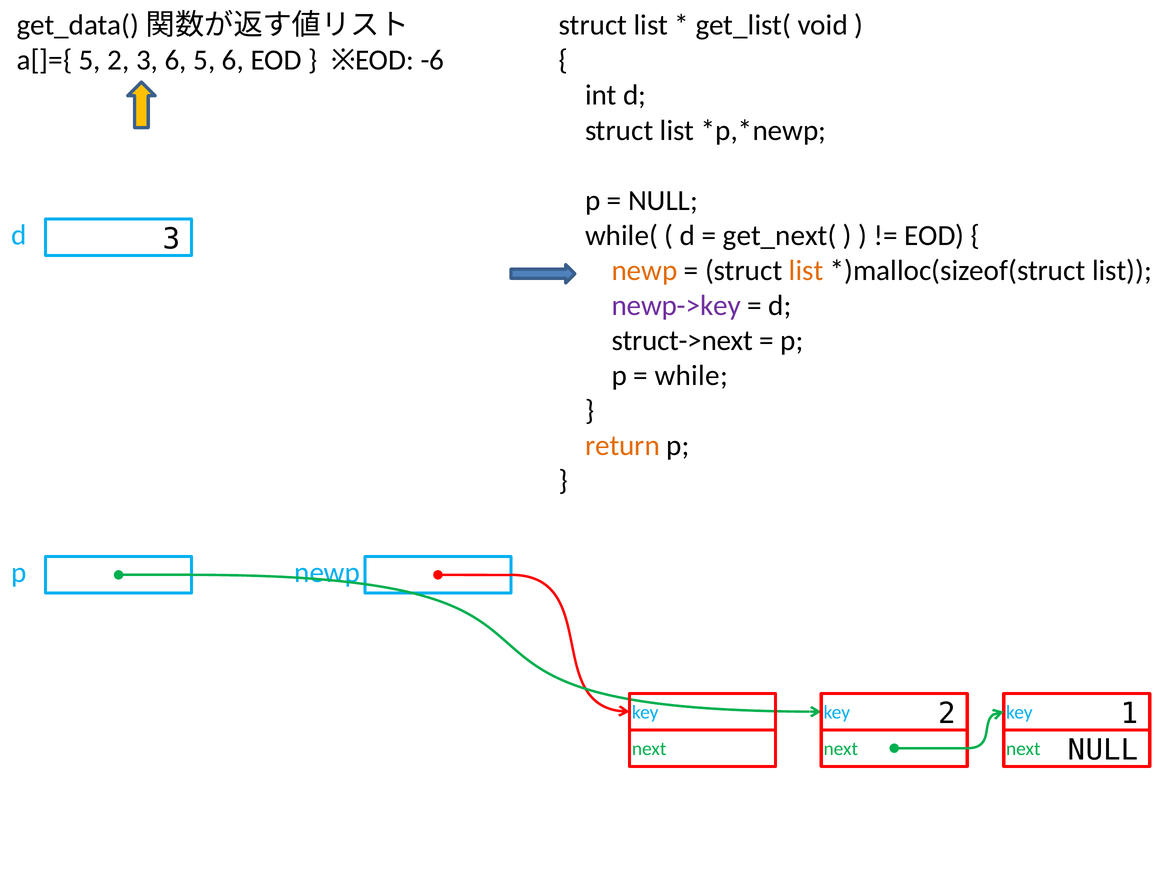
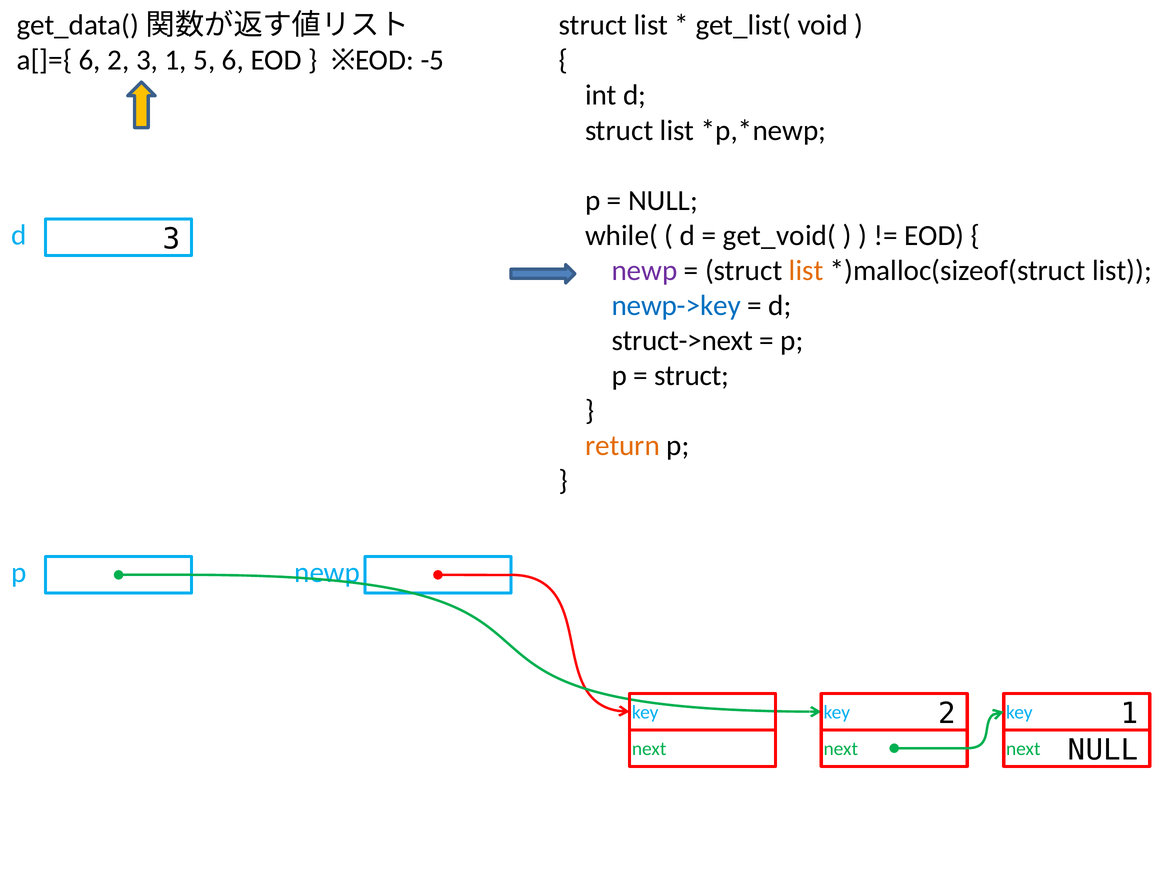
a[]={ 5: 5 -> 6
3 6: 6 -> 1
-6: -6 -> -5
get_next(: get_next( -> get_void(
newp at (644, 271) colour: orange -> purple
newp->key colour: purple -> blue
while at (691, 376): while -> struct
